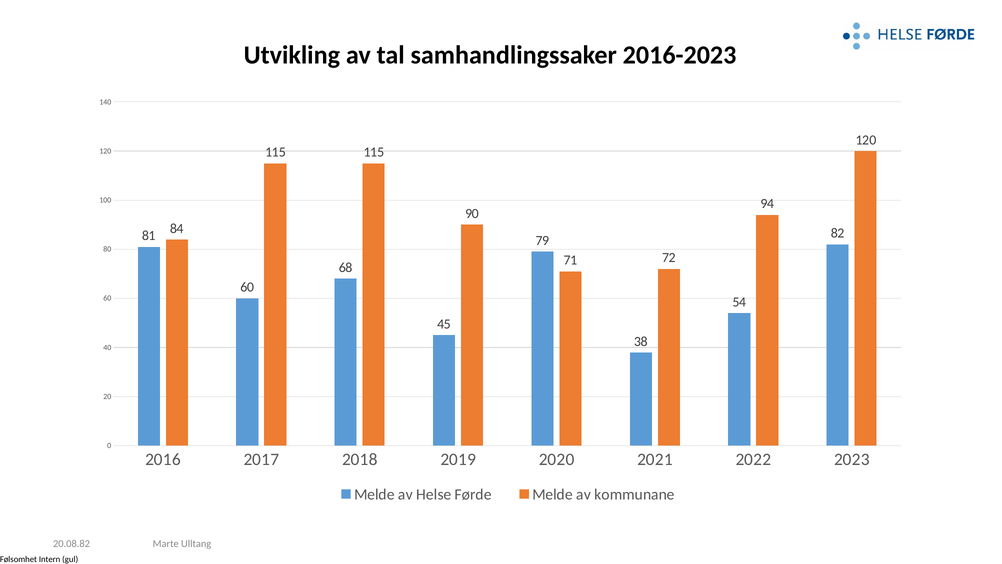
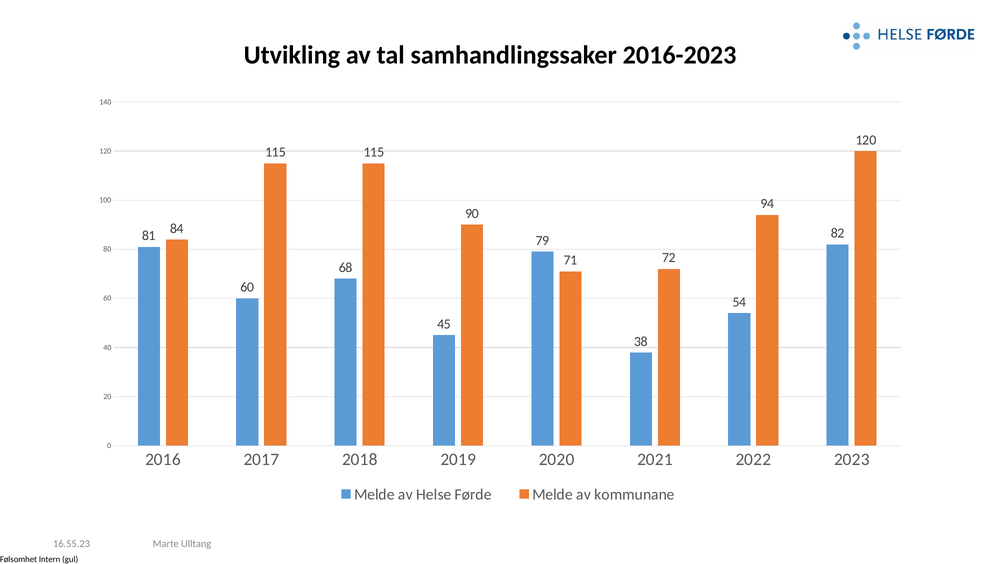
20.08.82: 20.08.82 -> 16.55.23
